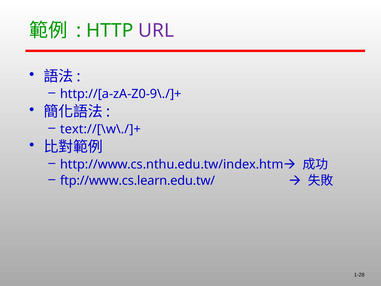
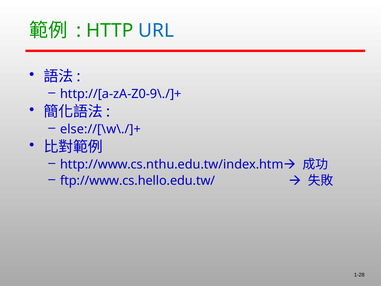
URL colour: purple -> blue
text://[\w\./]+: text://[\w\./]+ -> else://[\w\./]+
ftp://www.cs.learn.edu.tw/: ftp://www.cs.learn.edu.tw/ -> ftp://www.cs.hello.edu.tw/
